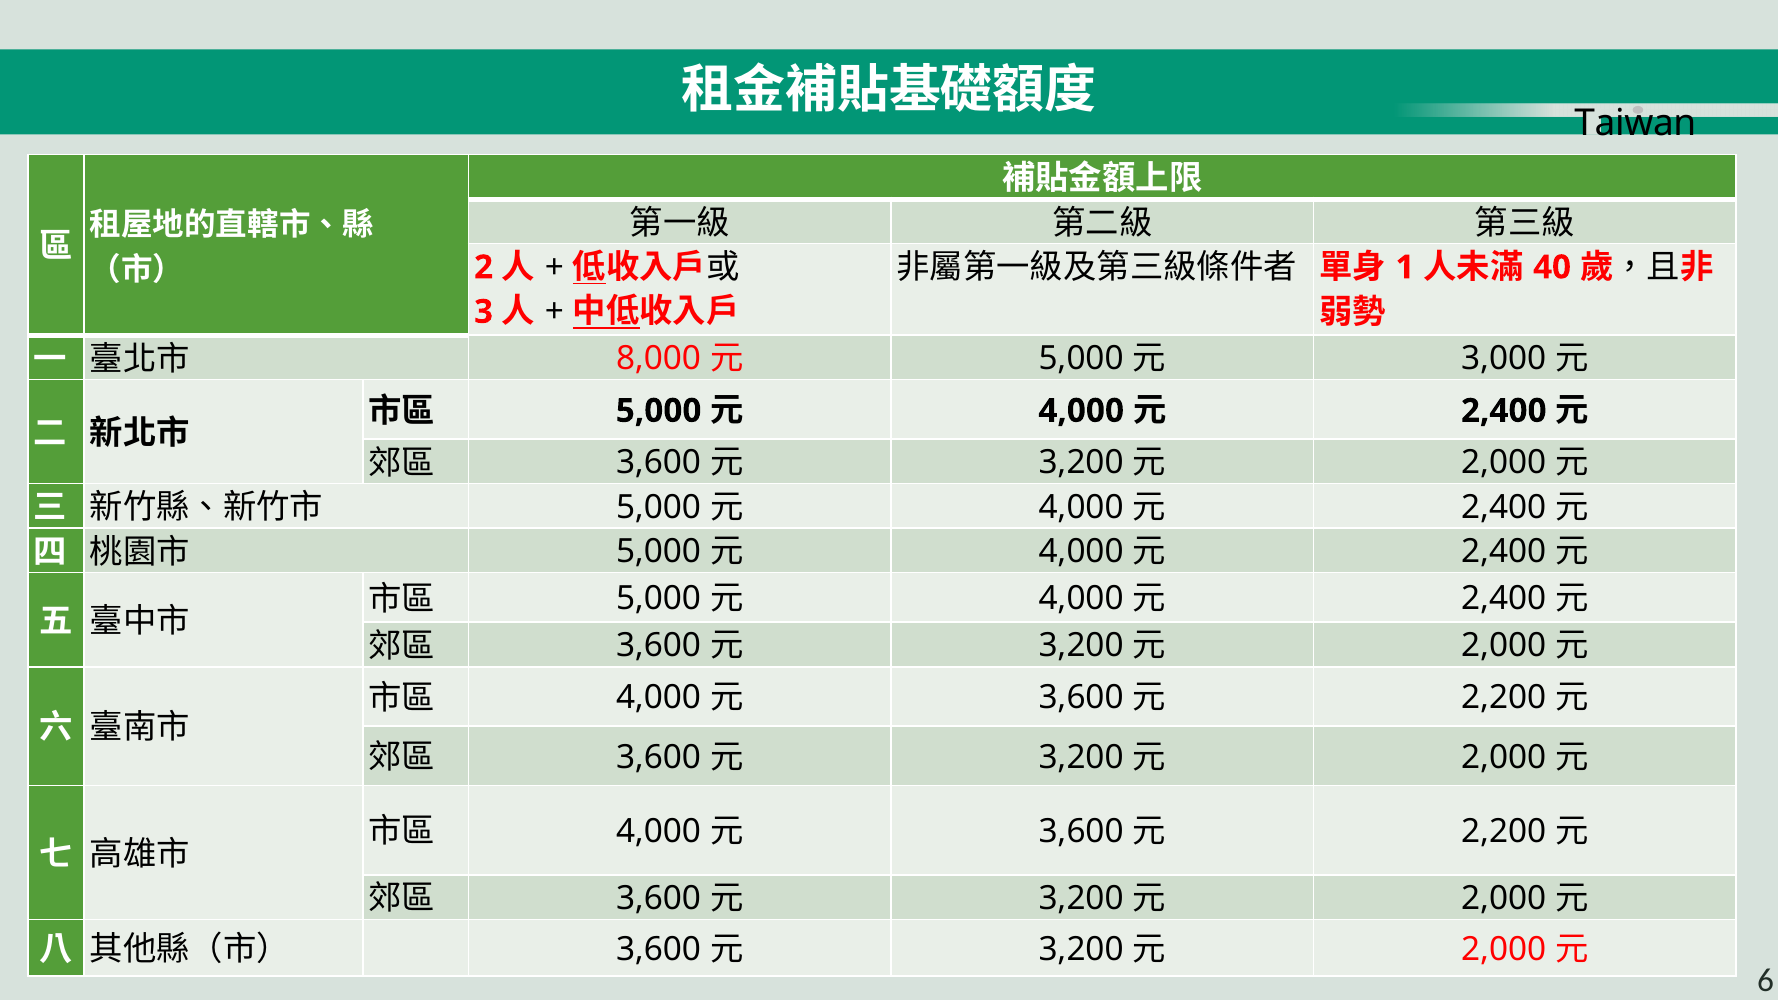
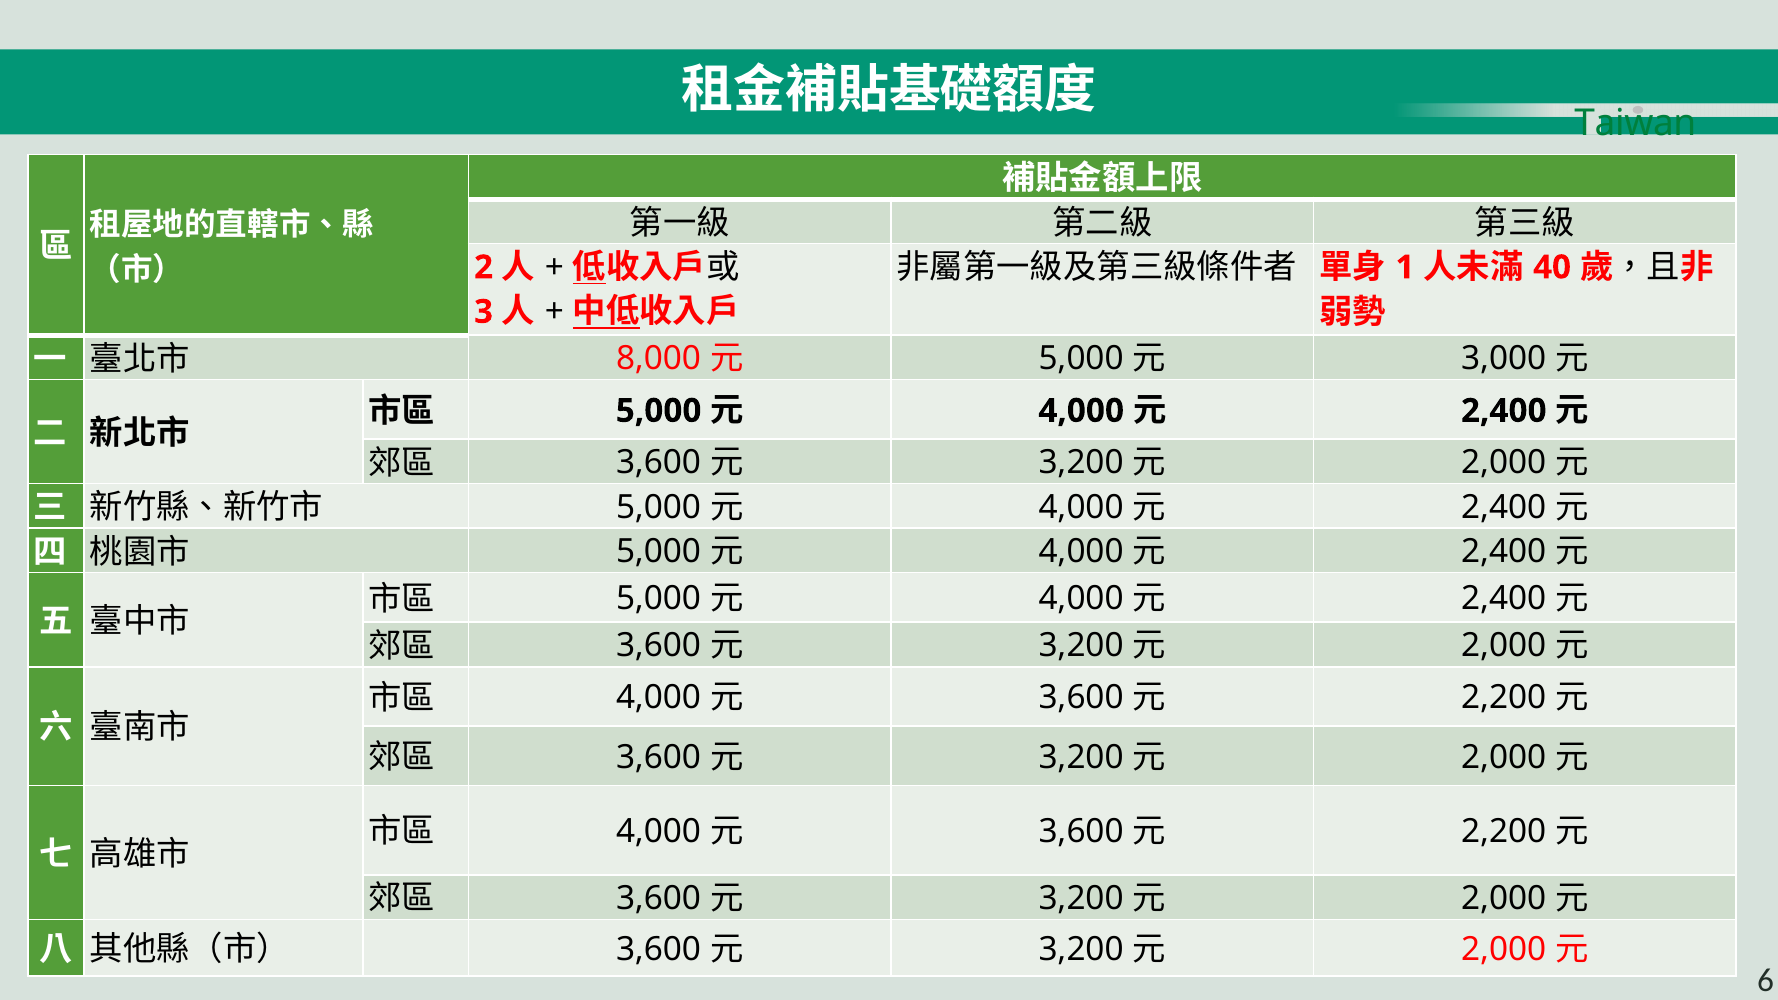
Taiwan colour: black -> green
